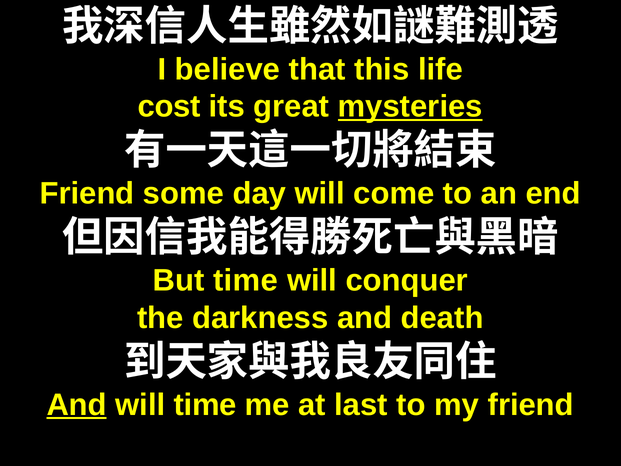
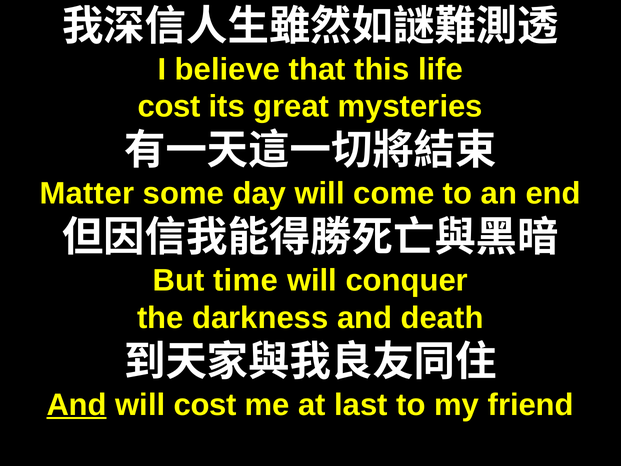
mysteries underline: present -> none
Friend at (87, 193): Friend -> Matter
will time: time -> cost
